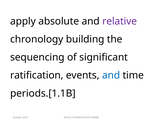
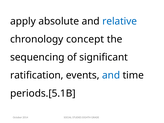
relative colour: purple -> blue
building: building -> concept
periods.[1.1B: periods.[1.1B -> periods.[5.1B
